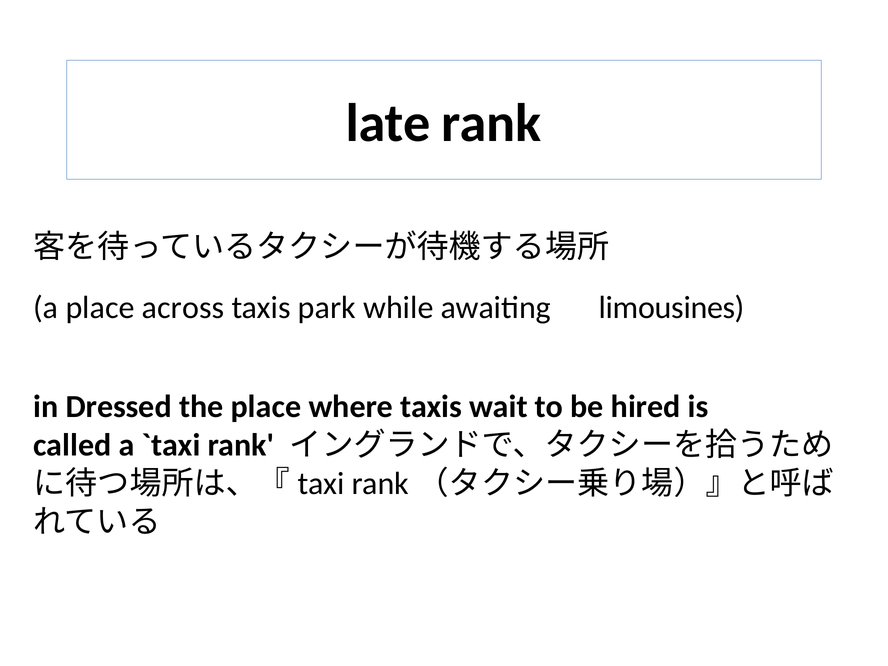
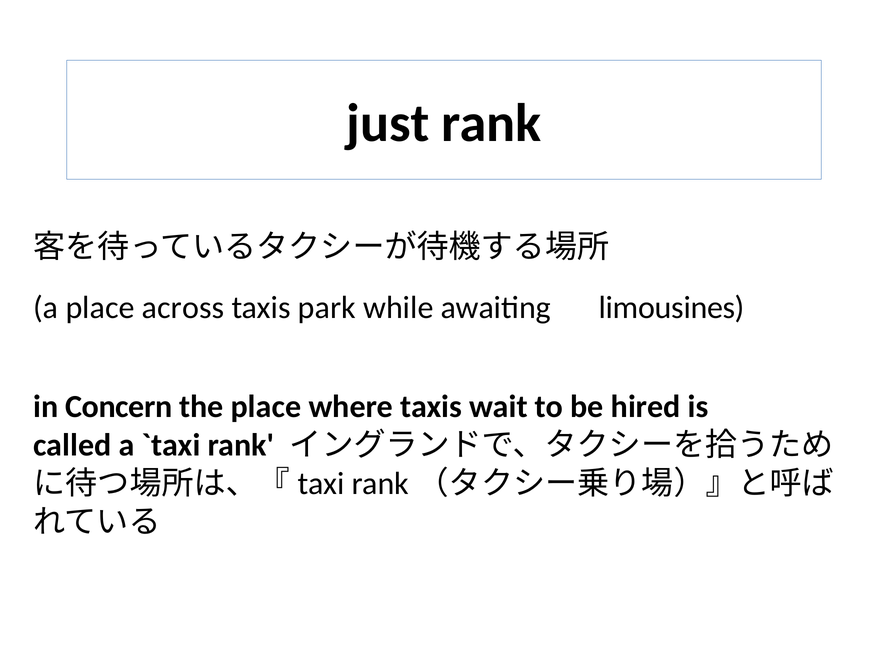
late: late -> just
Dressed: Dressed -> Concern
